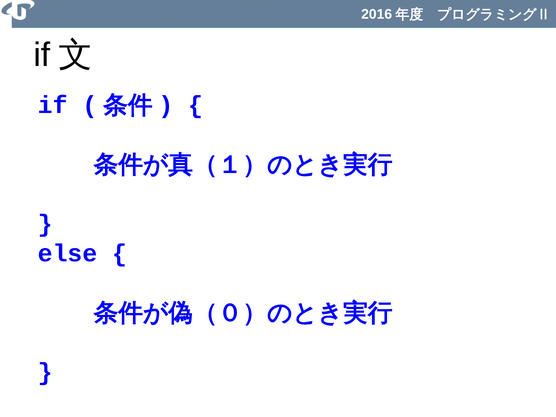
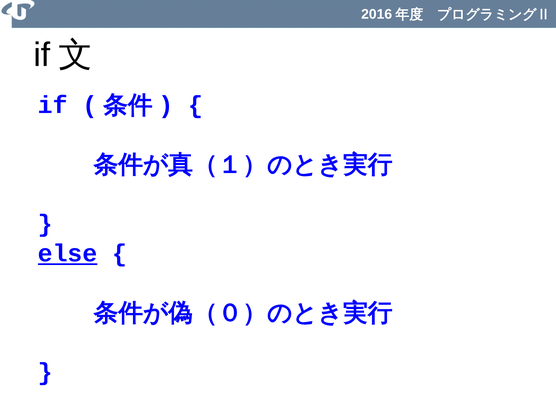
else underline: none -> present
